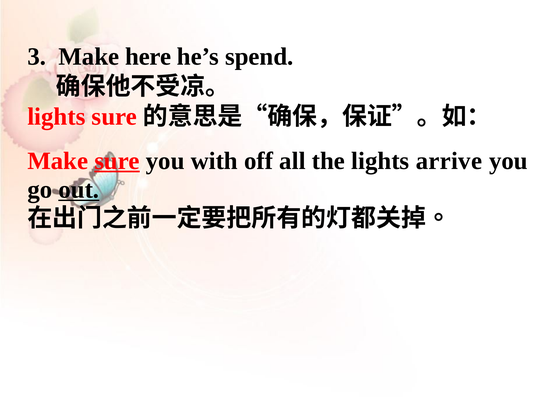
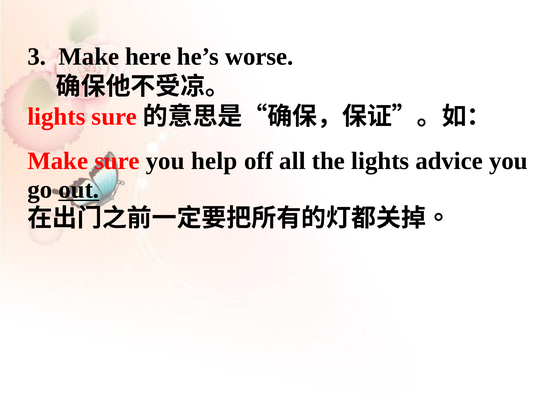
spend: spend -> worse
sure at (117, 161) underline: present -> none
with: with -> help
arrive: arrive -> advice
